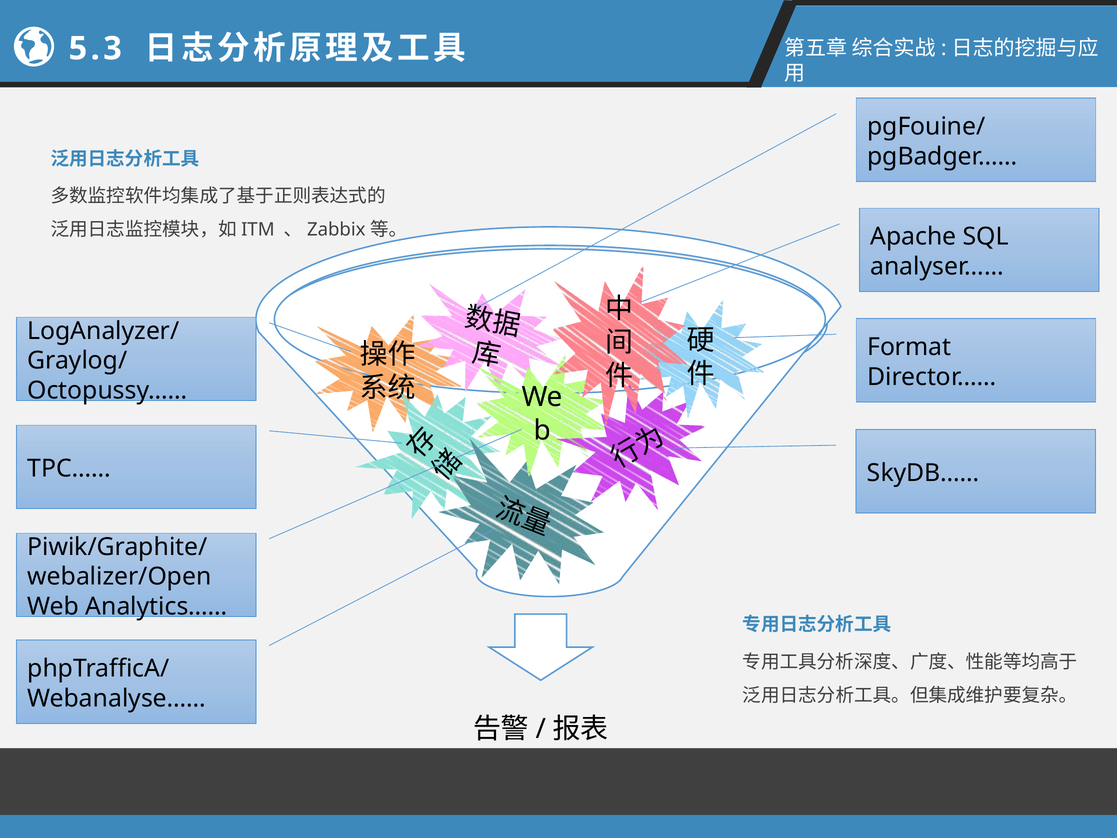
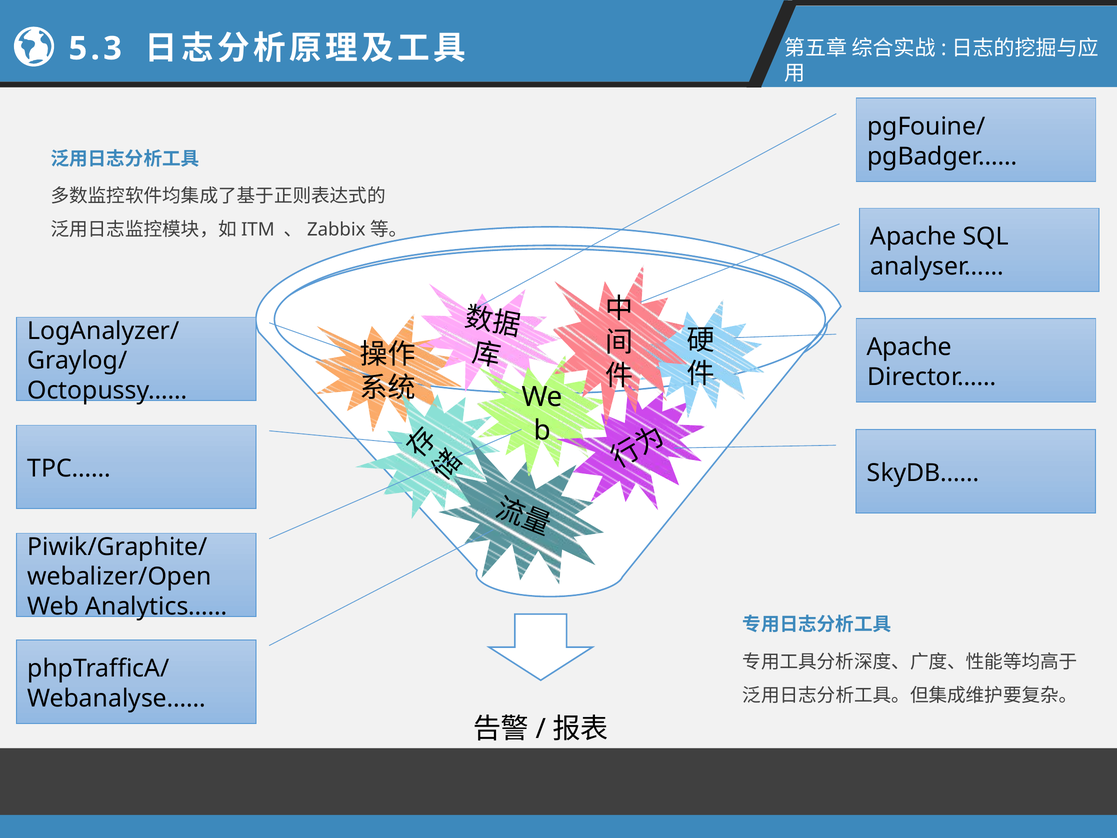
Format at (909, 347): Format -> Apache
